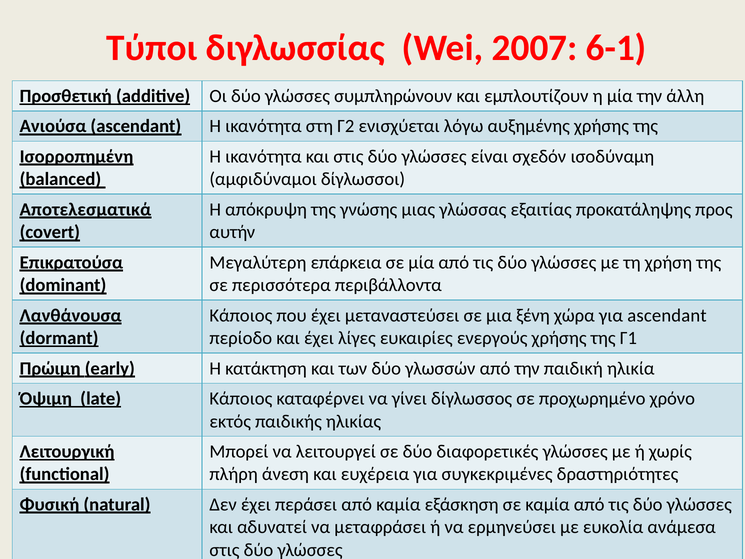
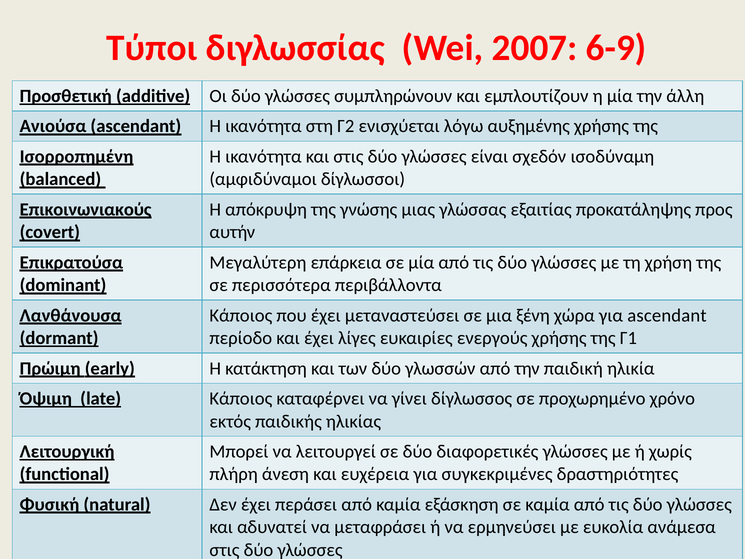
6-1: 6-1 -> 6-9
Αποτελεσματικά: Αποτελεσματικά -> Επικοινωνιακούς
